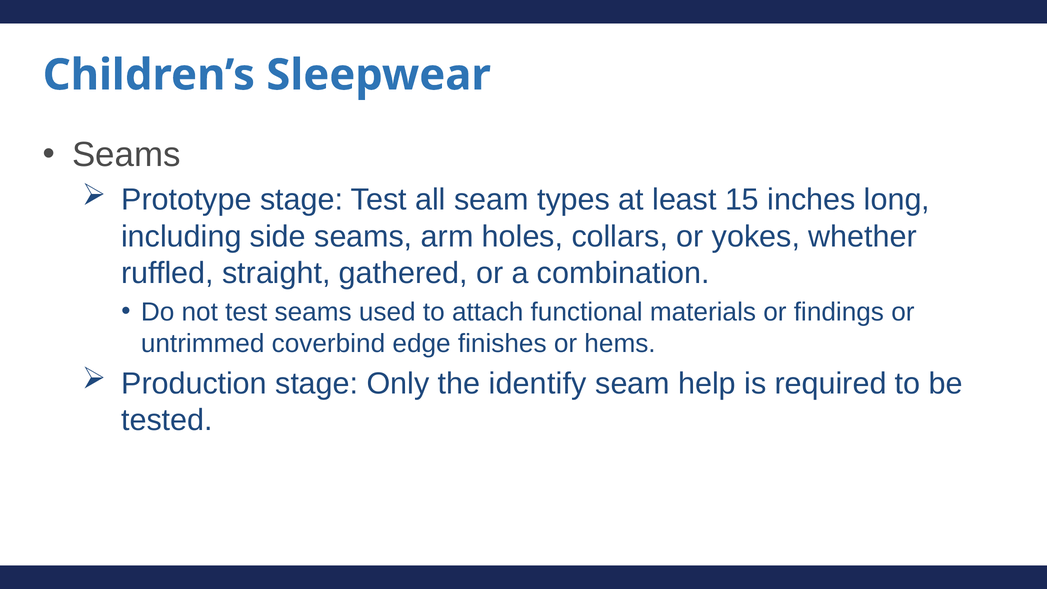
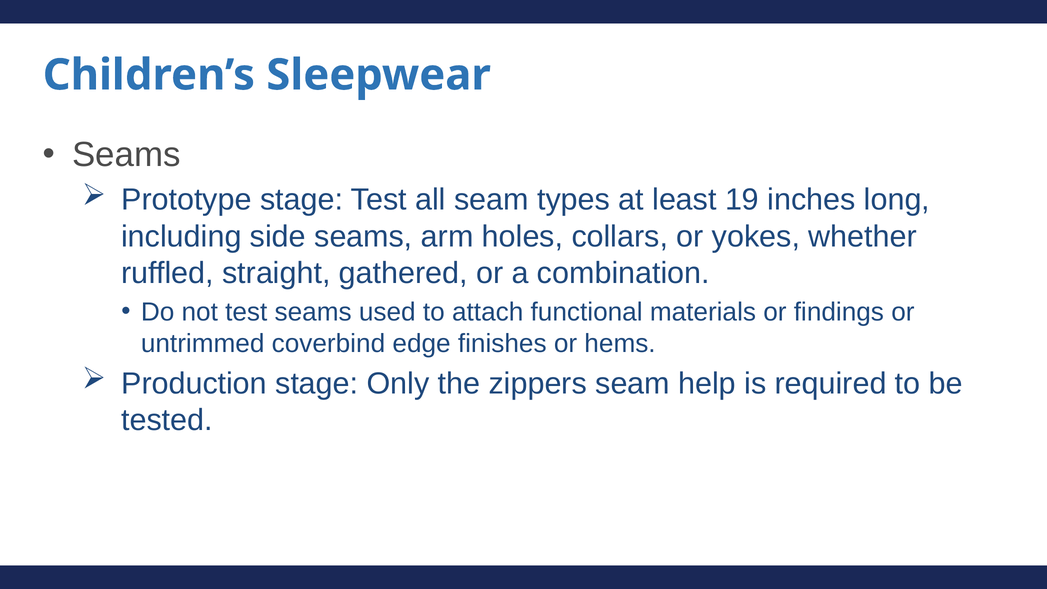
15: 15 -> 19
identify: identify -> zippers
